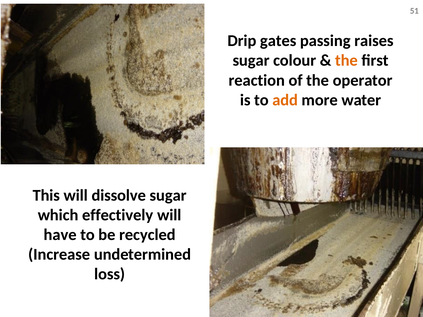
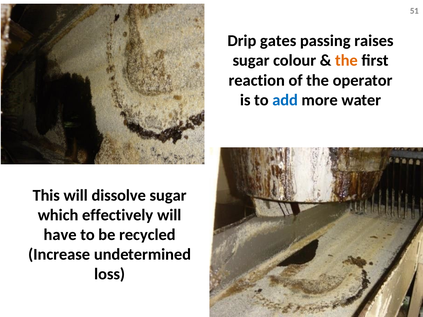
add colour: orange -> blue
